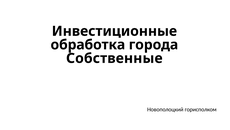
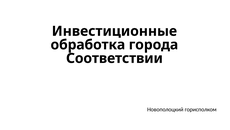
Собственные: Собственные -> Соответствии
